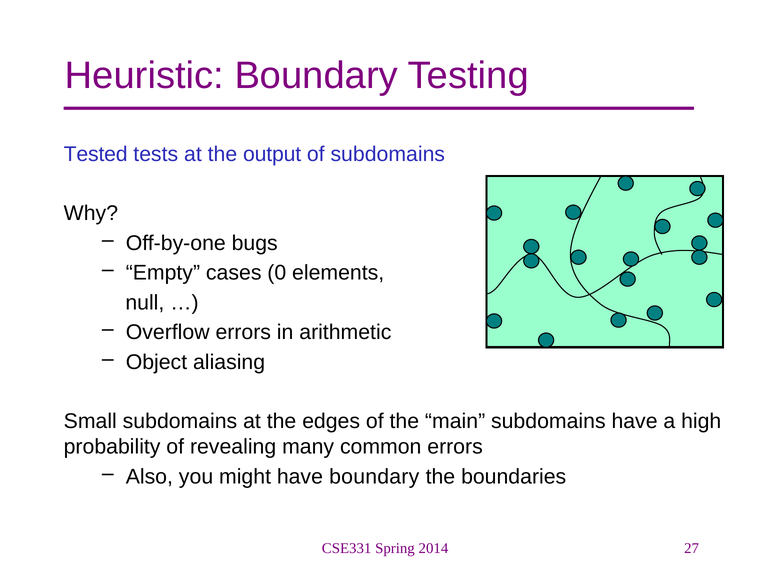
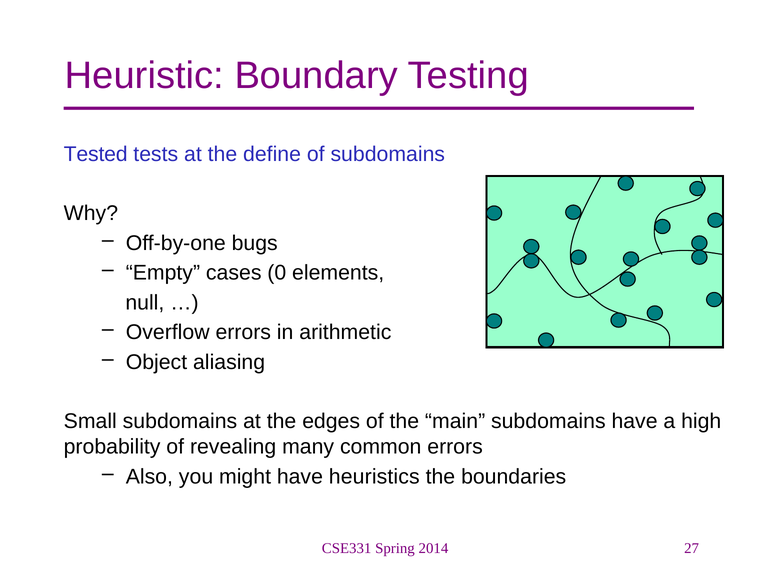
output: output -> define
have boundary: boundary -> heuristics
